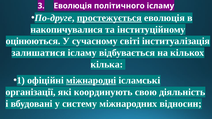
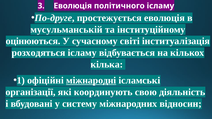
простежується underline: present -> none
накопичувалися: накопичувалися -> мусульманській
залишатися: залишатися -> розходяться
